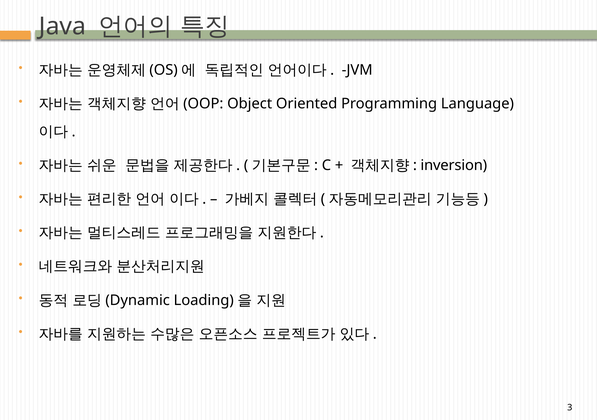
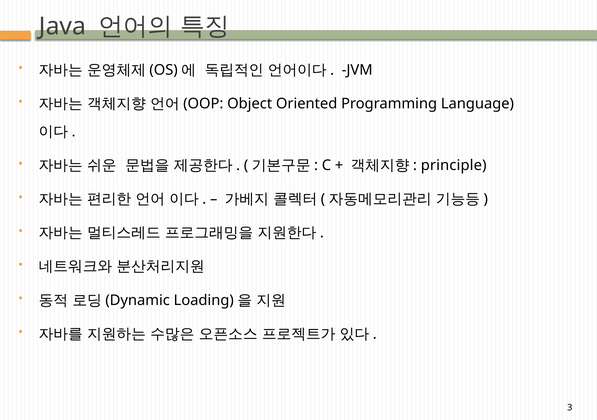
inversion: inversion -> principle
